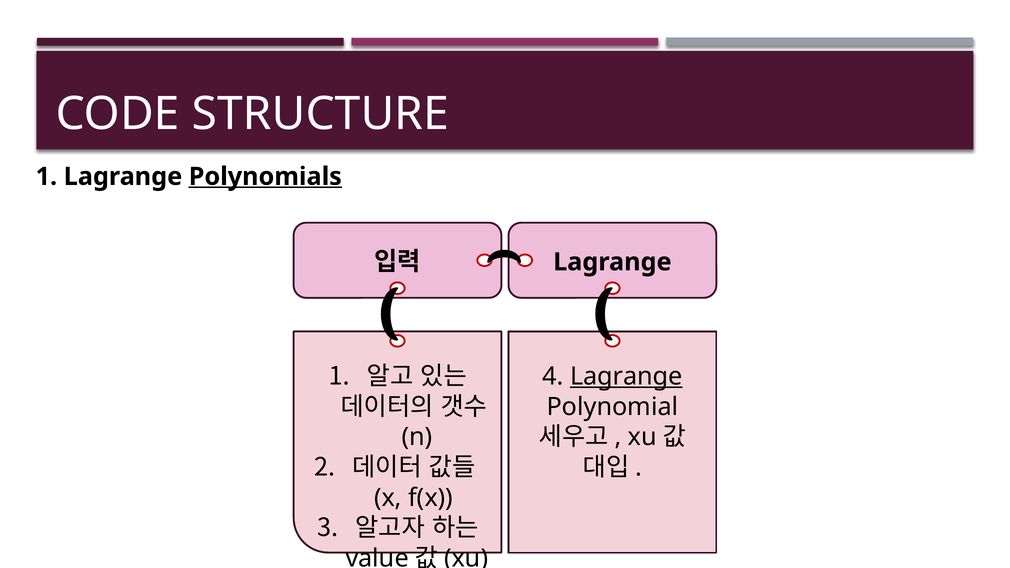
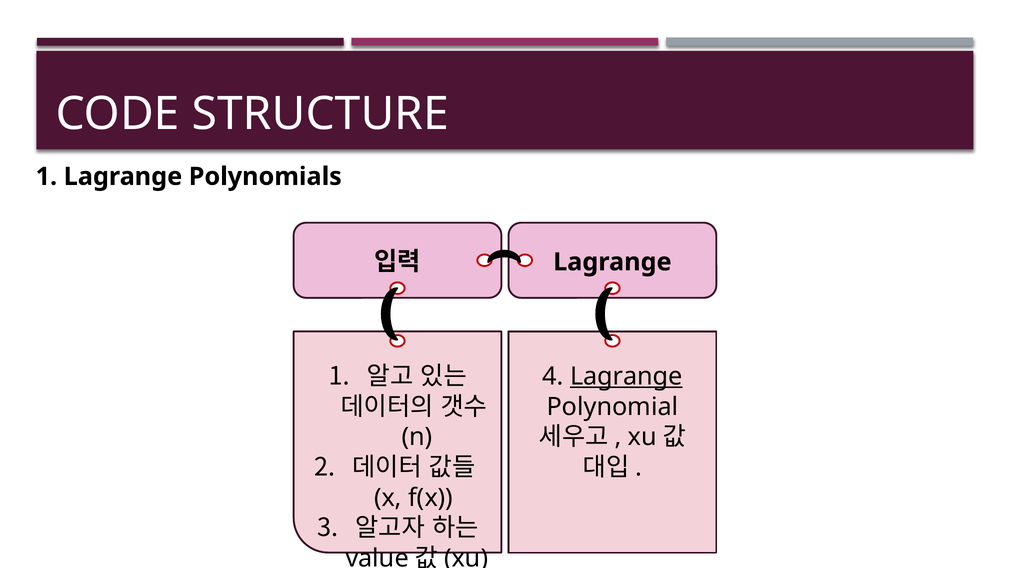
Polynomials underline: present -> none
